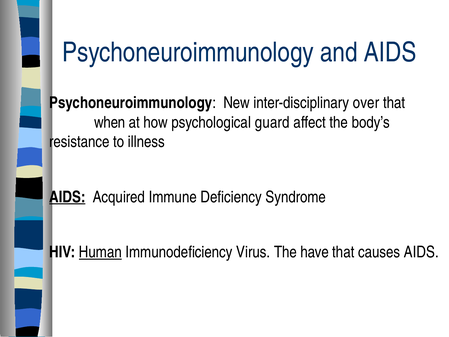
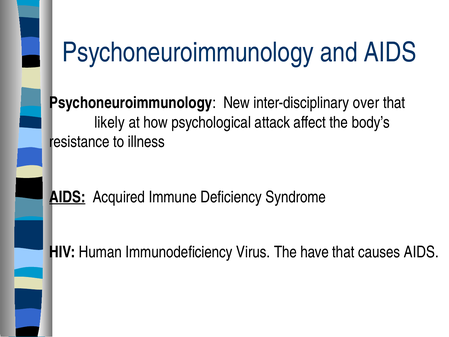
when: when -> likely
guard: guard -> attack
Human underline: present -> none
